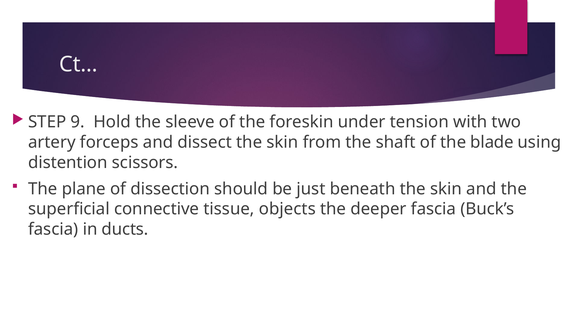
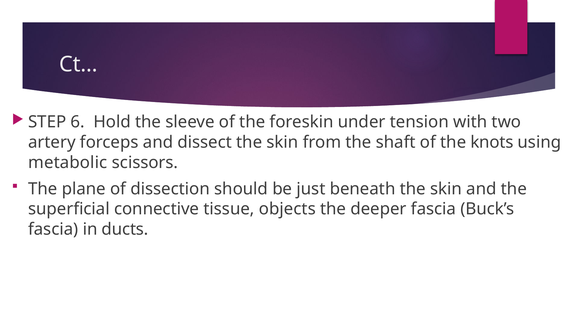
9: 9 -> 6
blade: blade -> knots
distention: distention -> metabolic
